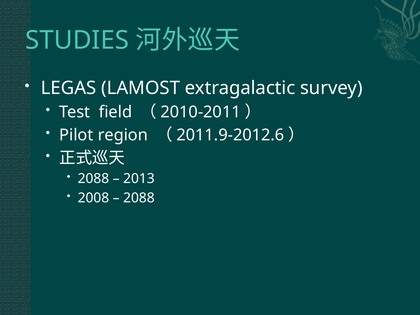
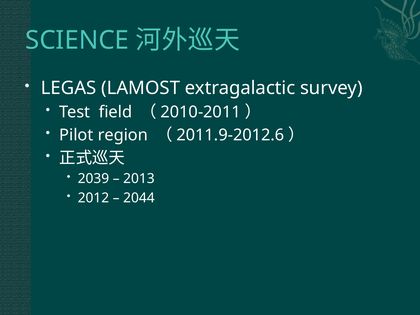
STUDIES: STUDIES -> SCIENCE
2088 at (93, 179): 2088 -> 2039
2008: 2008 -> 2012
2088 at (139, 198): 2088 -> 2044
